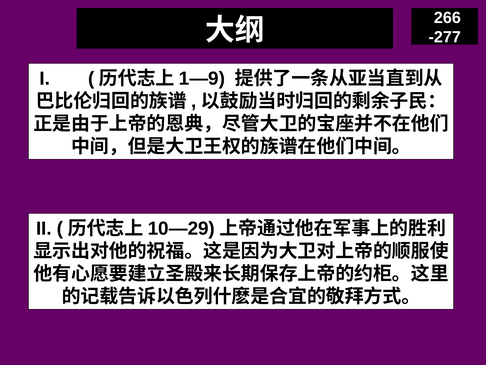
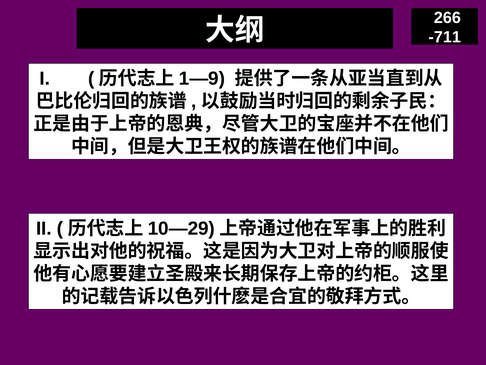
-277: -277 -> -711
